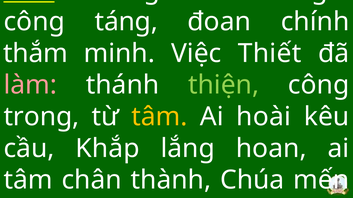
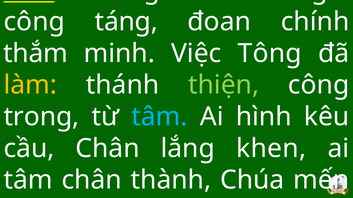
Thiết: Thiết -> Tông
làm colour: pink -> yellow
tâm at (159, 117) colour: yellow -> light blue
hoài: hoài -> hình
cầu Khắp: Khắp -> Chân
hoan: hoan -> khen
